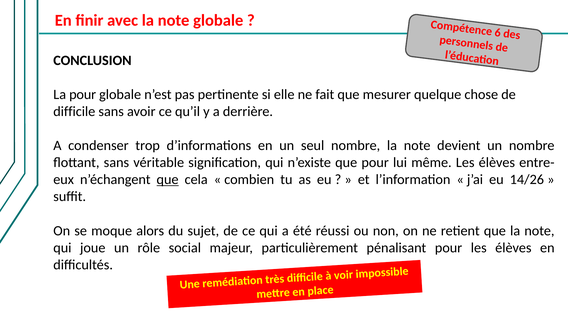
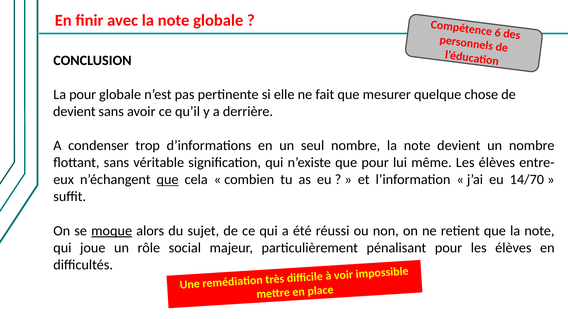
difficile at (74, 112): difficile -> devient
14/26: 14/26 -> 14/70
moque underline: none -> present
